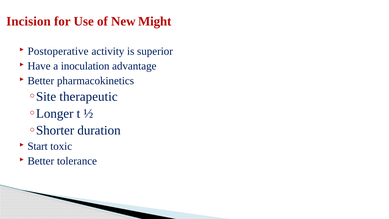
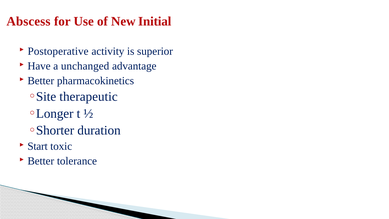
Incision: Incision -> Abscess
Might: Might -> Initial
inoculation: inoculation -> unchanged
